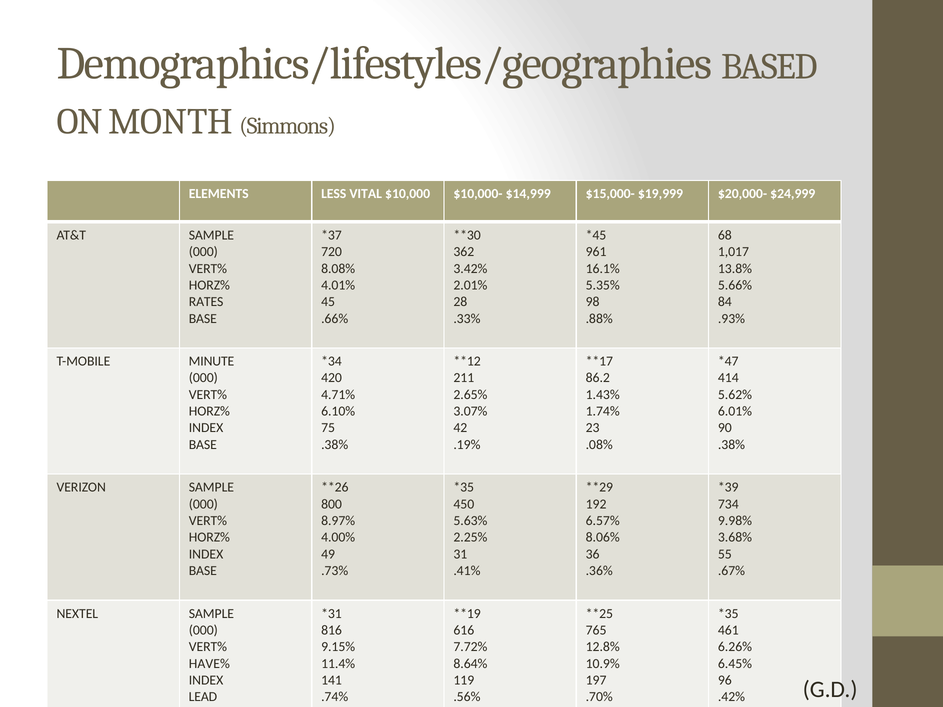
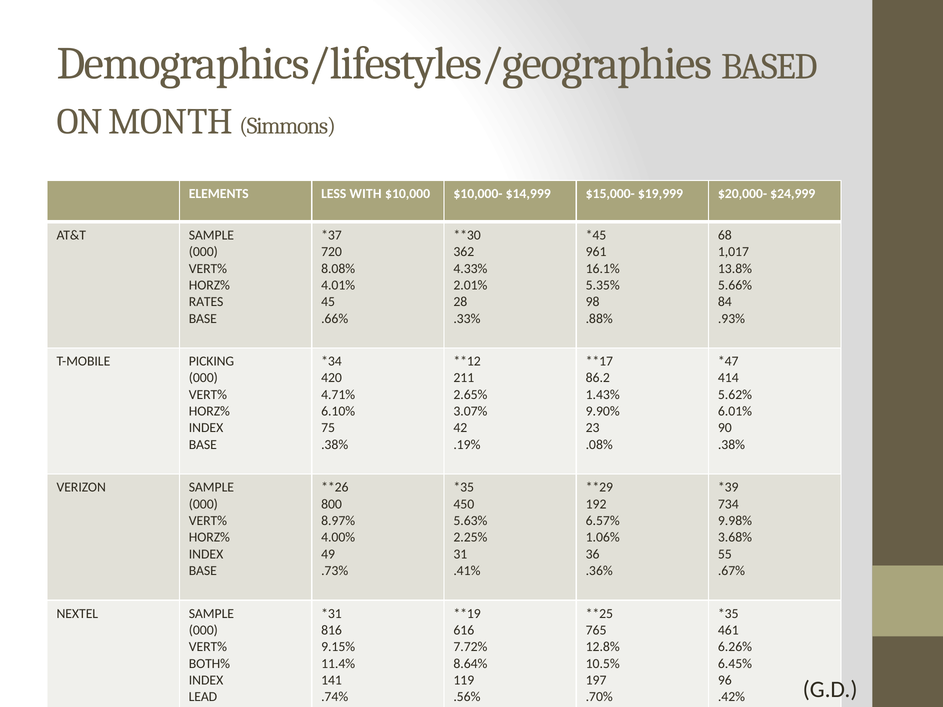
VITAL: VITAL -> WITH
3.42%: 3.42% -> 4.33%
MINUTE: MINUTE -> PICKING
1.74%: 1.74% -> 9.90%
8.06%: 8.06% -> 1.06%
HAVE%: HAVE% -> BOTH%
10.9%: 10.9% -> 10.5%
